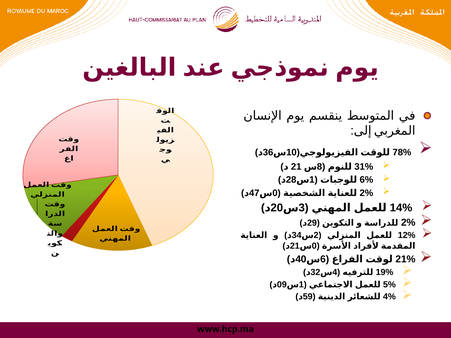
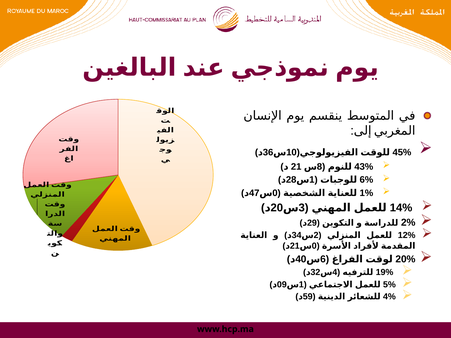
78%: 78% -> 45%
31%: 31% -> 43%
2% at (366, 193): 2% -> 1%
21%: 21% -> 20%
